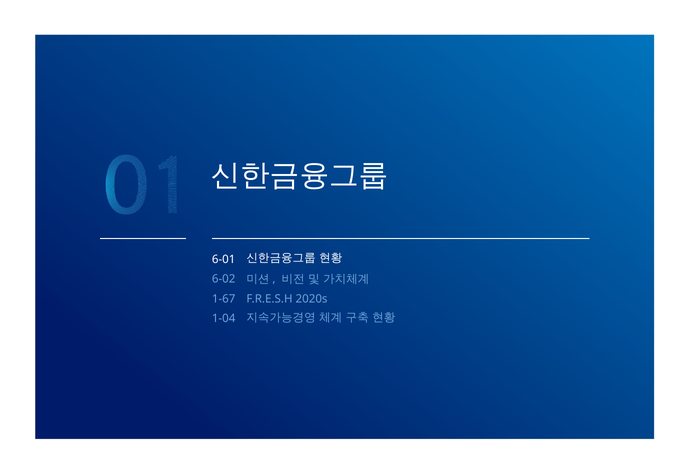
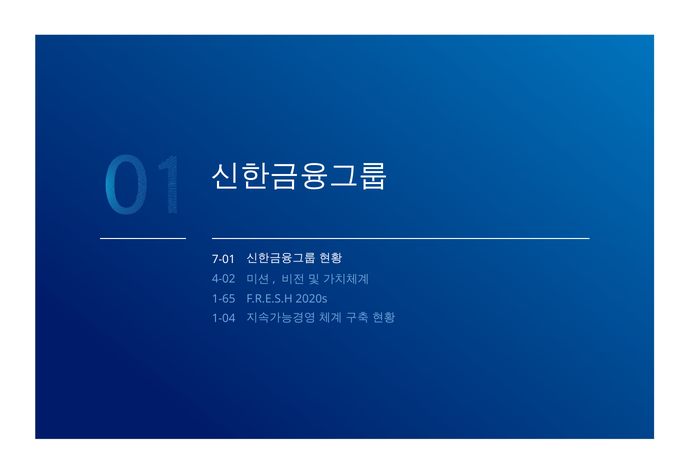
6-01: 6-01 -> 7-01
6-02: 6-02 -> 4-02
1-67: 1-67 -> 1-65
